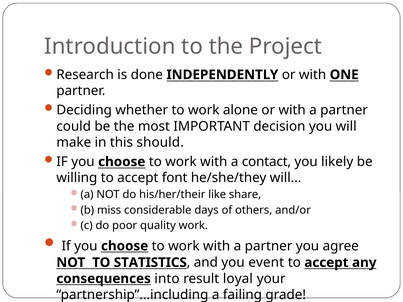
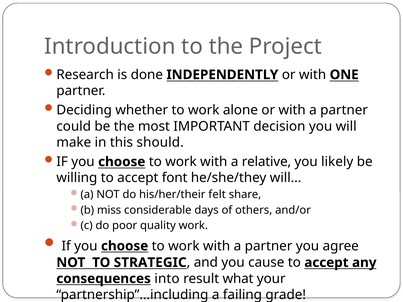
contact: contact -> relative
like: like -> felt
STATISTICS: STATISTICS -> STRATEGIC
event: event -> cause
loyal: loyal -> what
